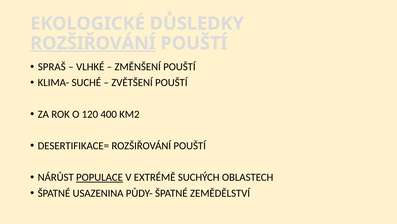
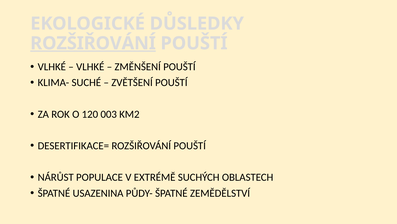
SPRAŠ at (52, 67): SPRAŠ -> VLHKÉ
400: 400 -> 003
POPULACE underline: present -> none
